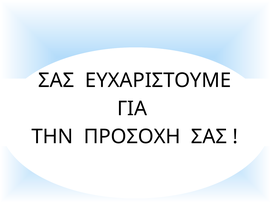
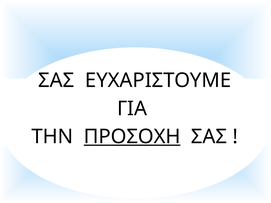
ΠΡΟΣΟΧΗ underline: none -> present
